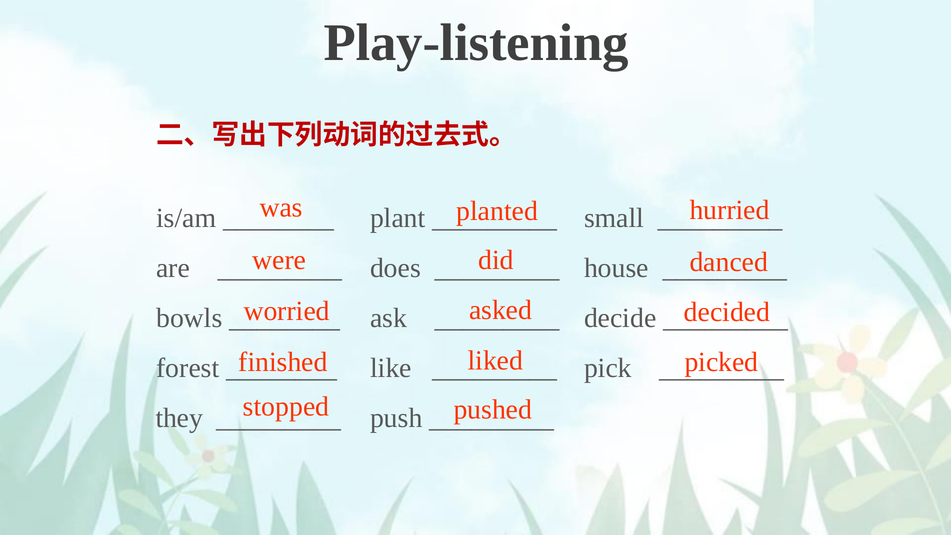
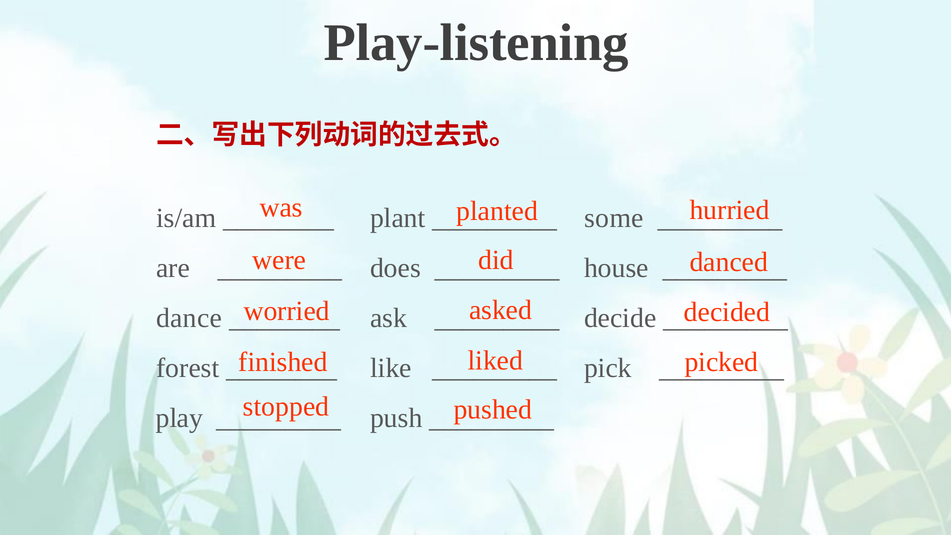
small: small -> some
bowls: bowls -> dance
they: they -> play
